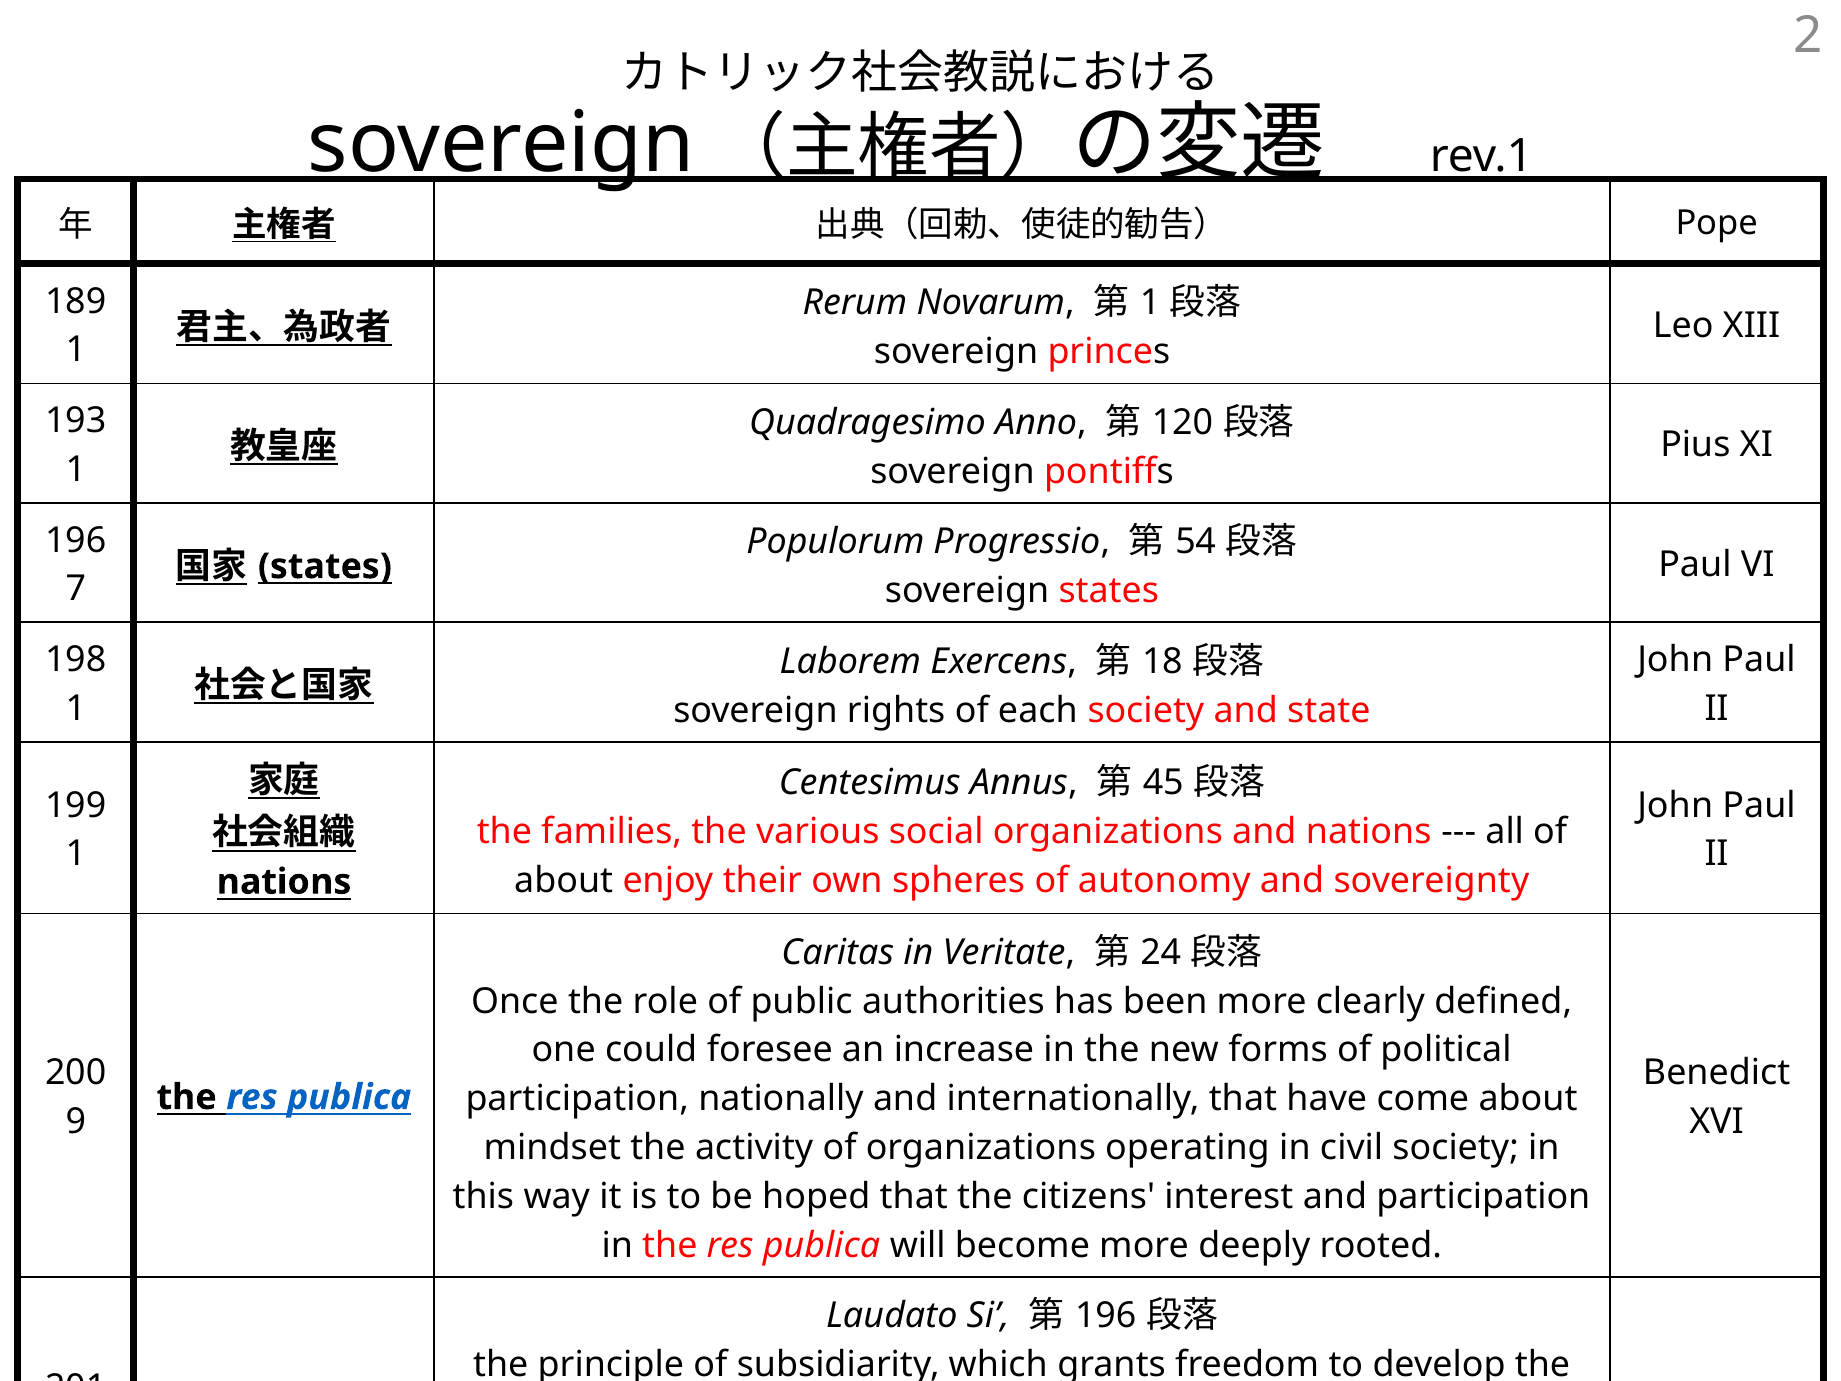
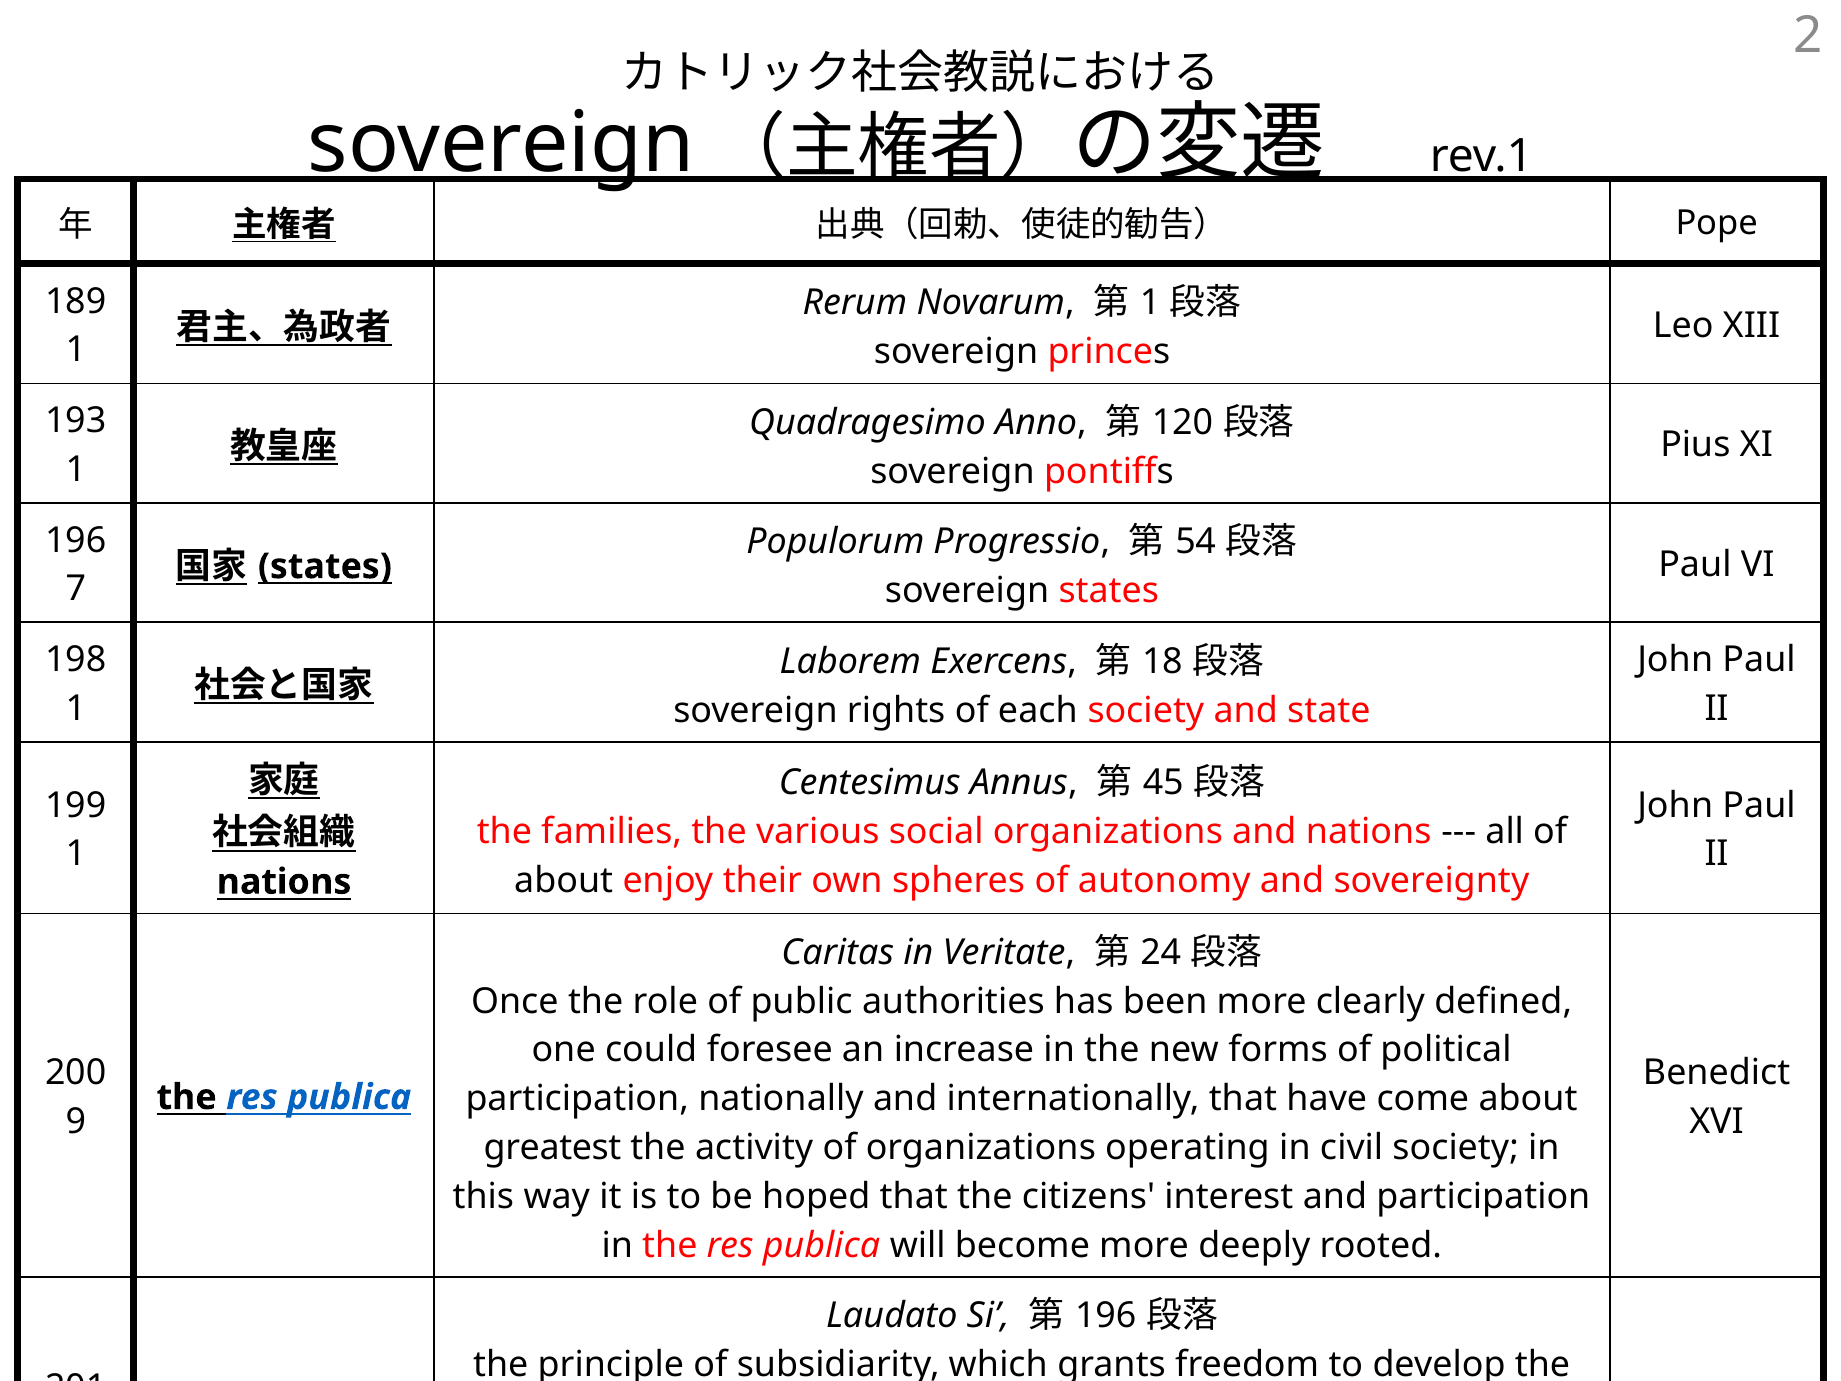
mindset: mindset -> greatest
